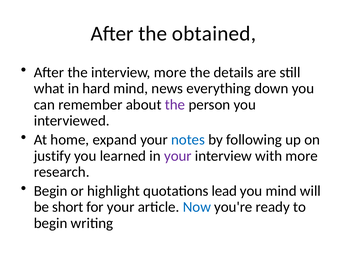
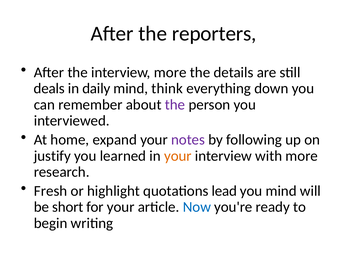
obtained: obtained -> reporters
what: what -> deals
hard: hard -> daily
news: news -> think
notes colour: blue -> purple
your at (178, 156) colour: purple -> orange
Begin at (51, 191): Begin -> Fresh
